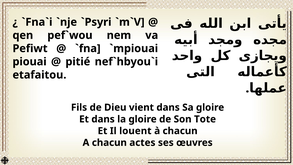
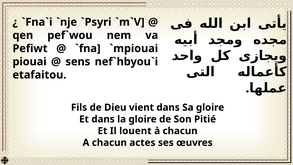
pitié: pitié -> sens
Tote: Tote -> Pitié
